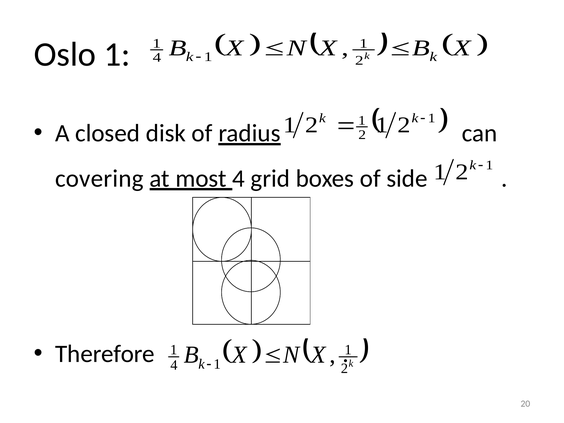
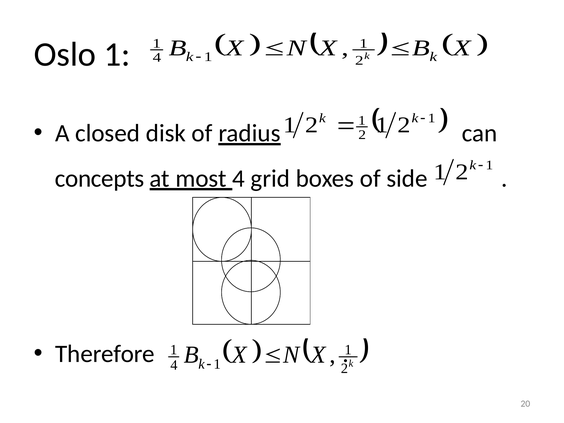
covering: covering -> concepts
